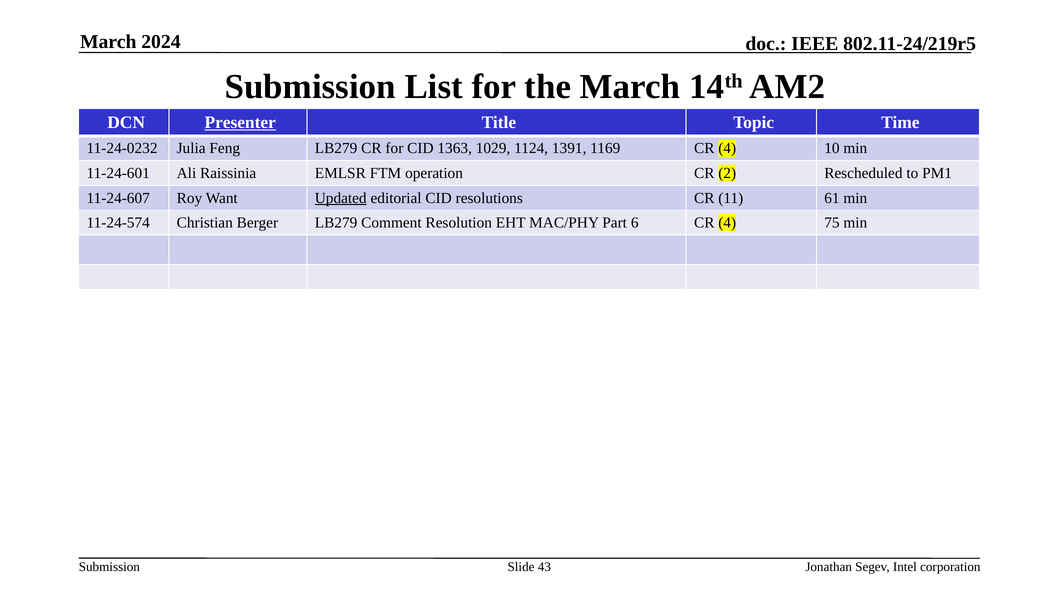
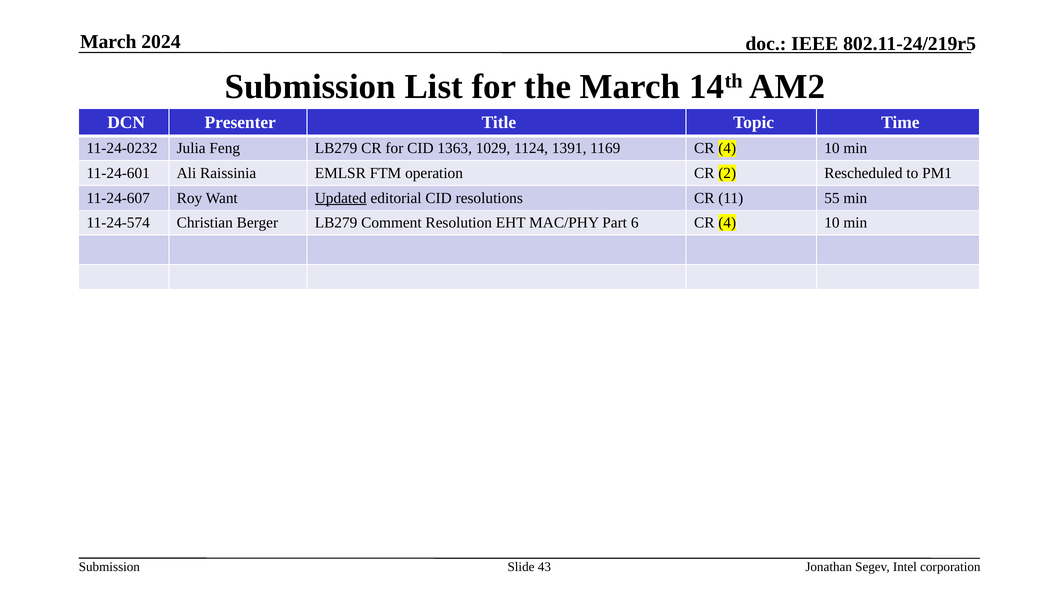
Presenter underline: present -> none
61: 61 -> 55
6 CR 4 75: 75 -> 10
